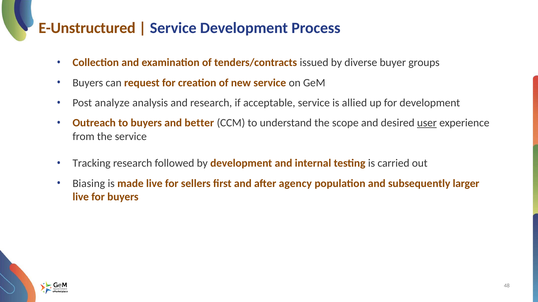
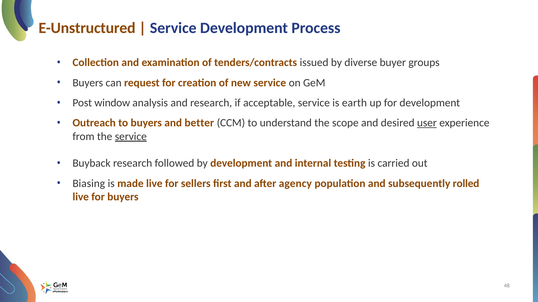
analyze: analyze -> window
allied: allied -> earth
service at (131, 137) underline: none -> present
Tracking: Tracking -> Buyback
larger: larger -> rolled
